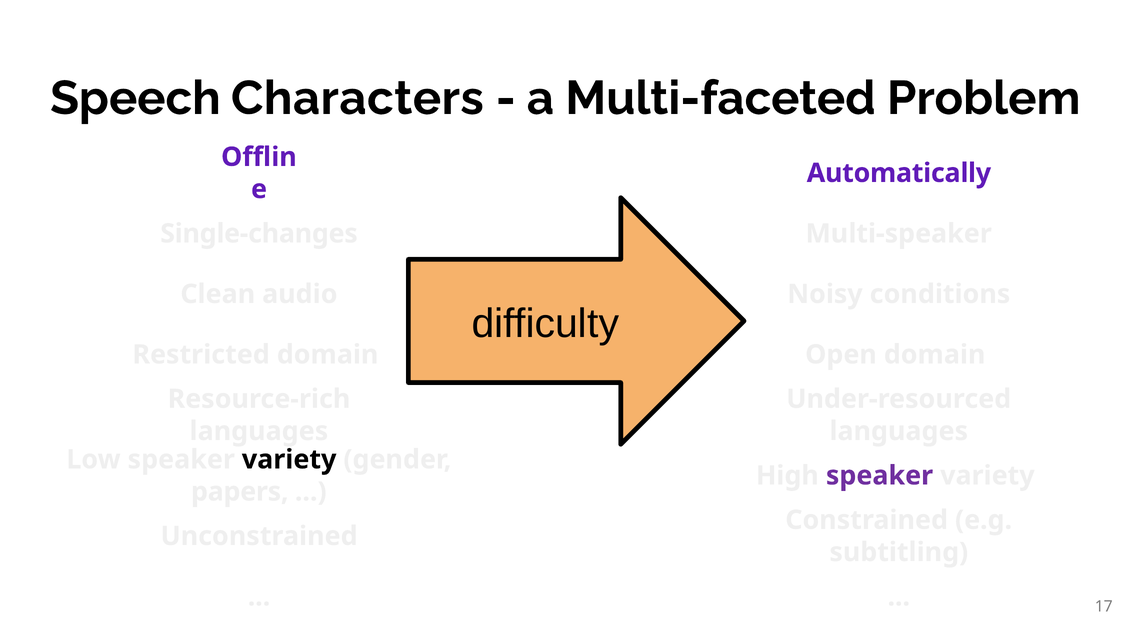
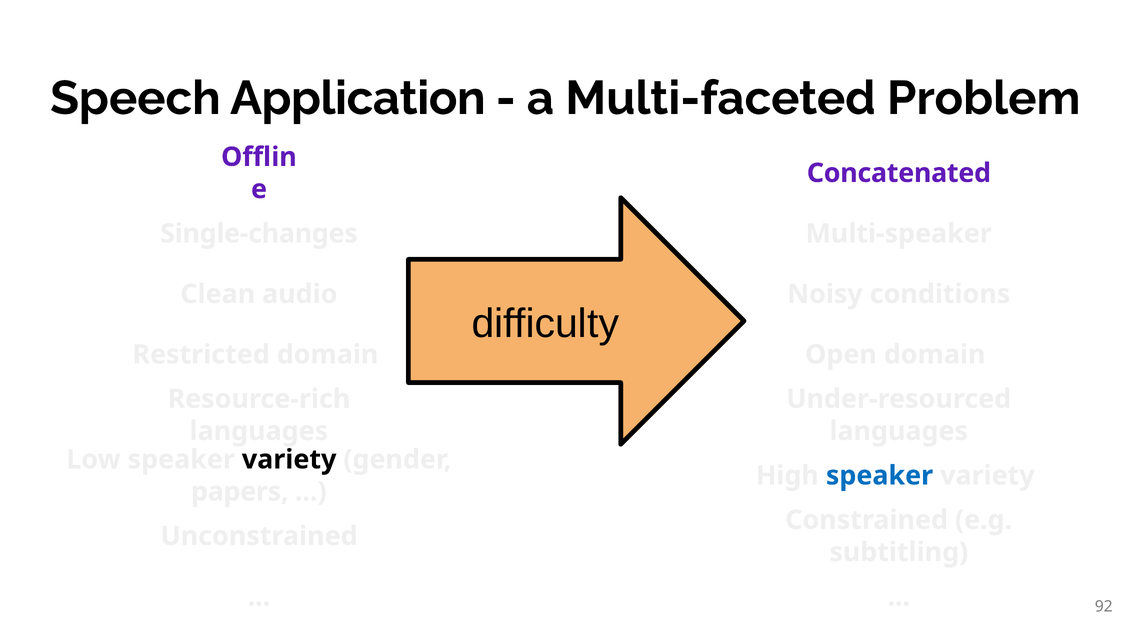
Characters: Characters -> Application
Automatically: Automatically -> Concatenated
speaker at (880, 476) colour: purple -> blue
17: 17 -> 92
